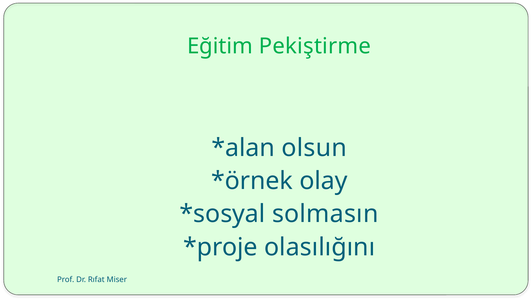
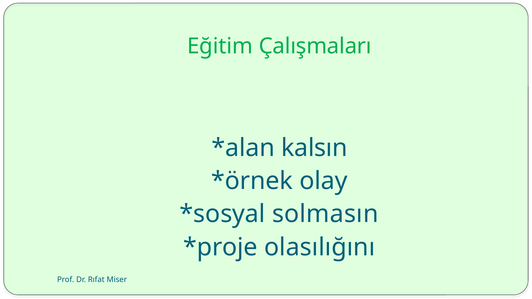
Pekiştirme: Pekiştirme -> Çalışmaları
olsun: olsun -> kalsın
